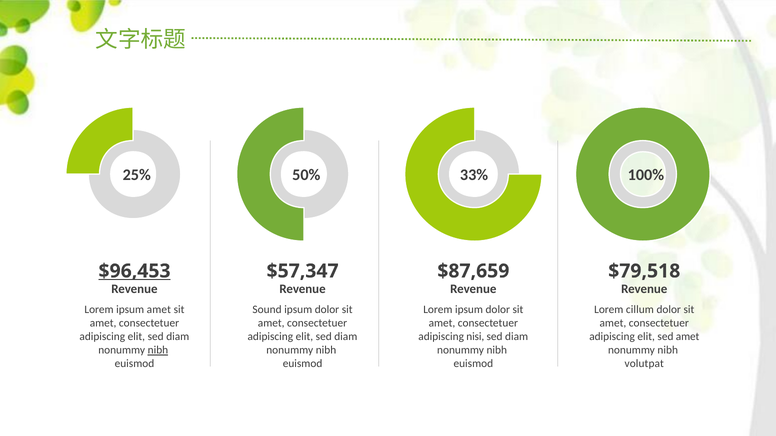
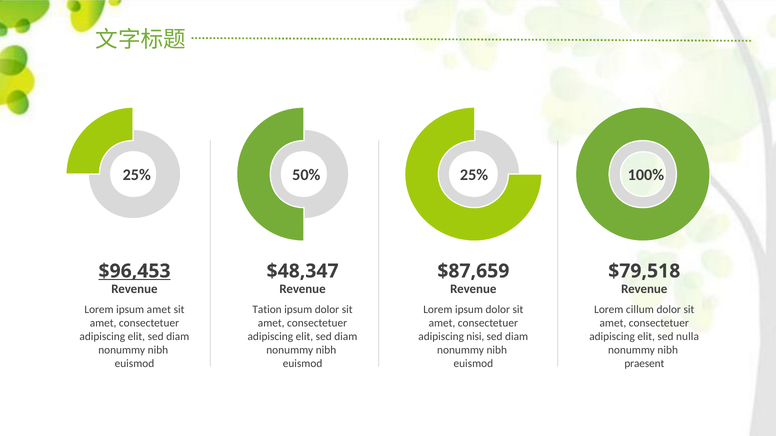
50% 33%: 33% -> 25%
$57,347: $57,347 -> $48,347
Sound: Sound -> Tation
sed amet: amet -> nulla
nibh at (158, 350) underline: present -> none
volutpat: volutpat -> praesent
